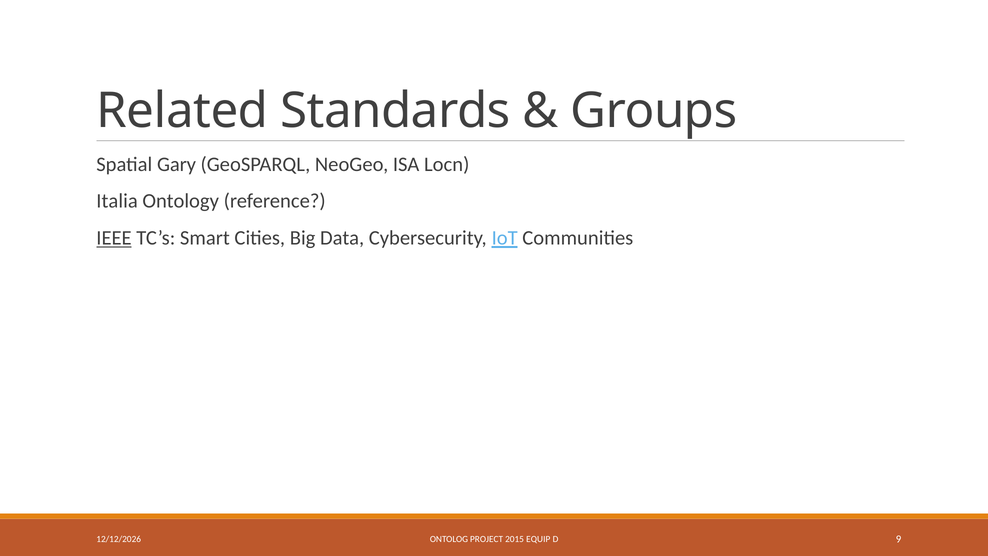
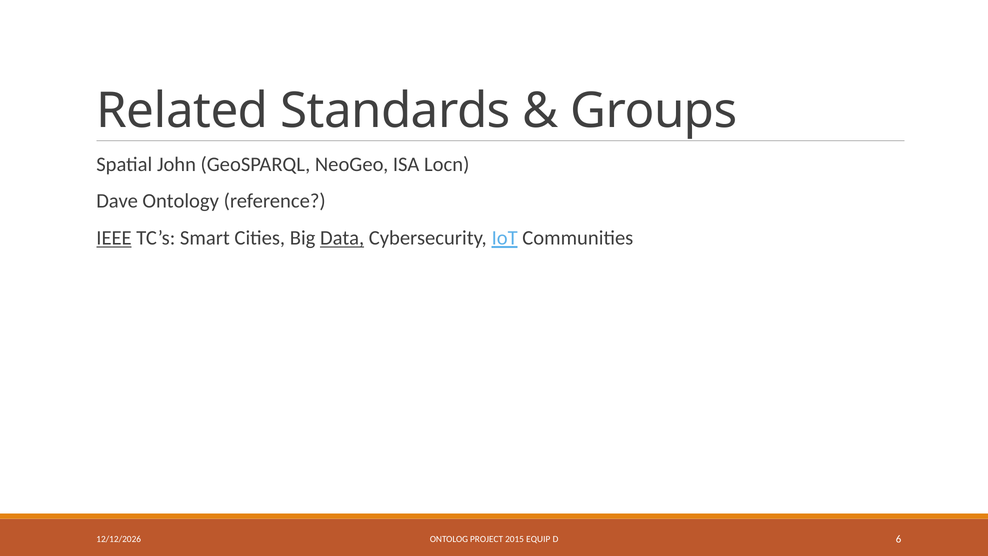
Gary: Gary -> John
Italia: Italia -> Dave
Data underline: none -> present
9: 9 -> 6
